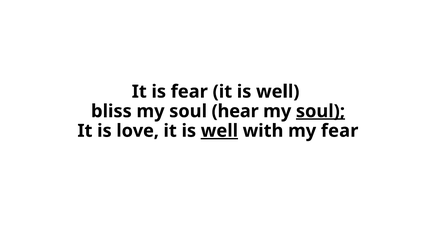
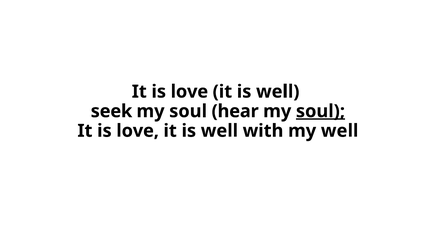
fear at (189, 92): fear -> love
bliss: bliss -> seek
well at (219, 131) underline: present -> none
my fear: fear -> well
